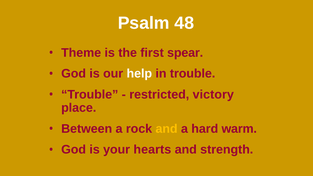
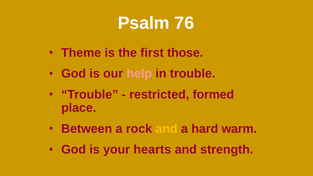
48: 48 -> 76
spear: spear -> those
help colour: white -> pink
victory: victory -> formed
